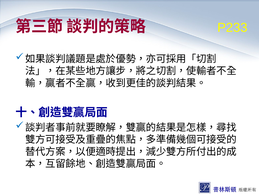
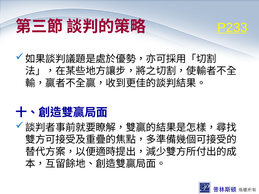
P233 underline: none -> present
